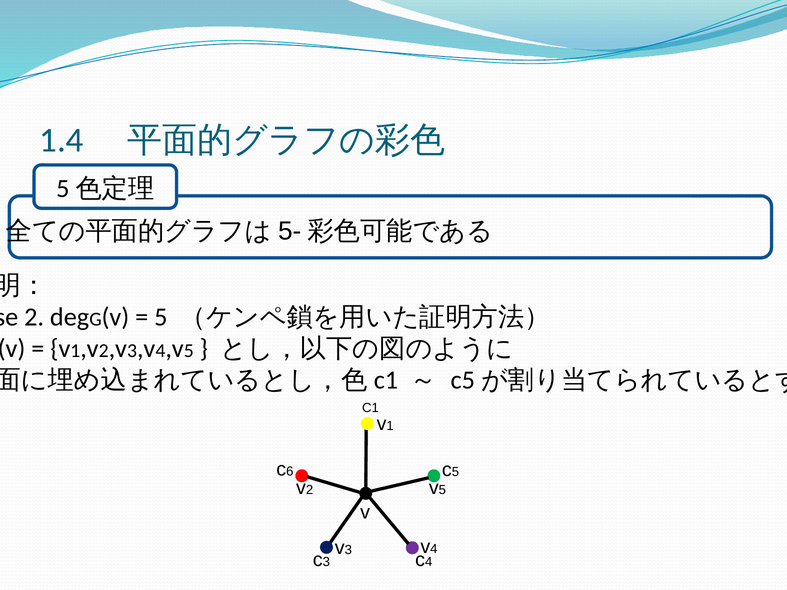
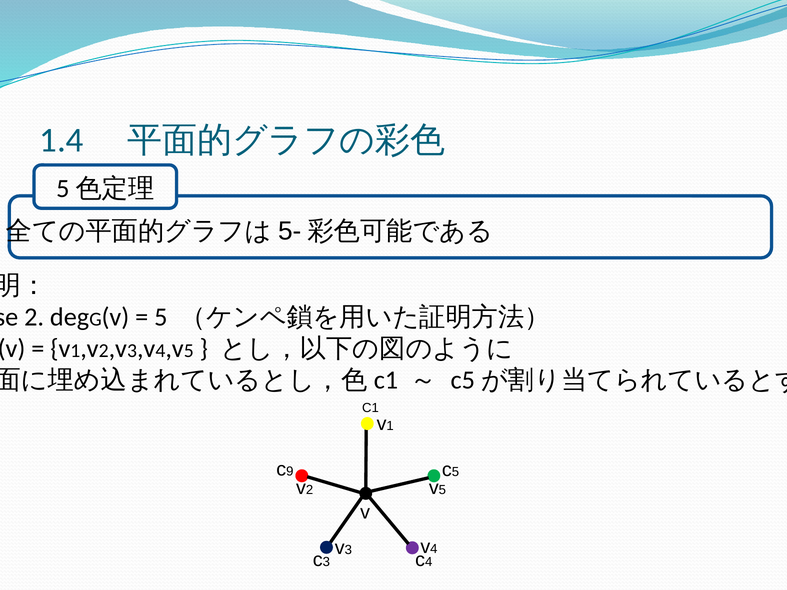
6: 6 -> 9
